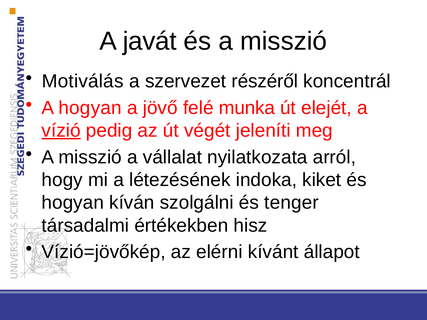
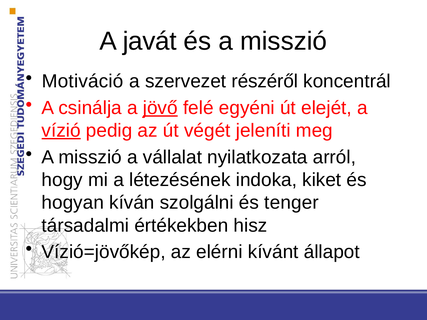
Motiválás: Motiválás -> Motiváció
A hogyan: hogyan -> csinálja
jövő underline: none -> present
munka: munka -> egyéni
